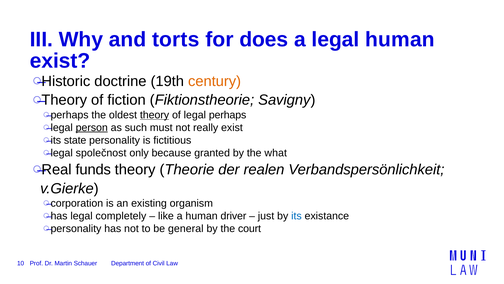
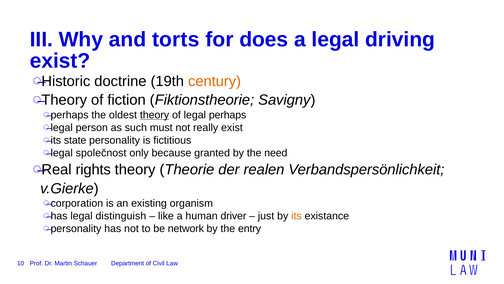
legal human: human -> driving
person underline: present -> none
what: what -> need
funds: funds -> rights
completely: completely -> distinguish
its colour: blue -> orange
general: general -> network
court: court -> entry
